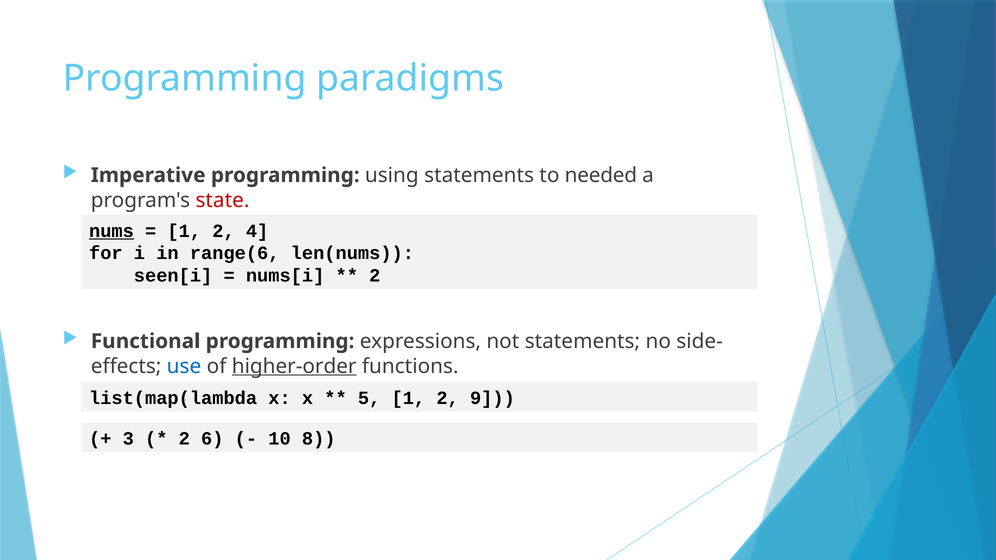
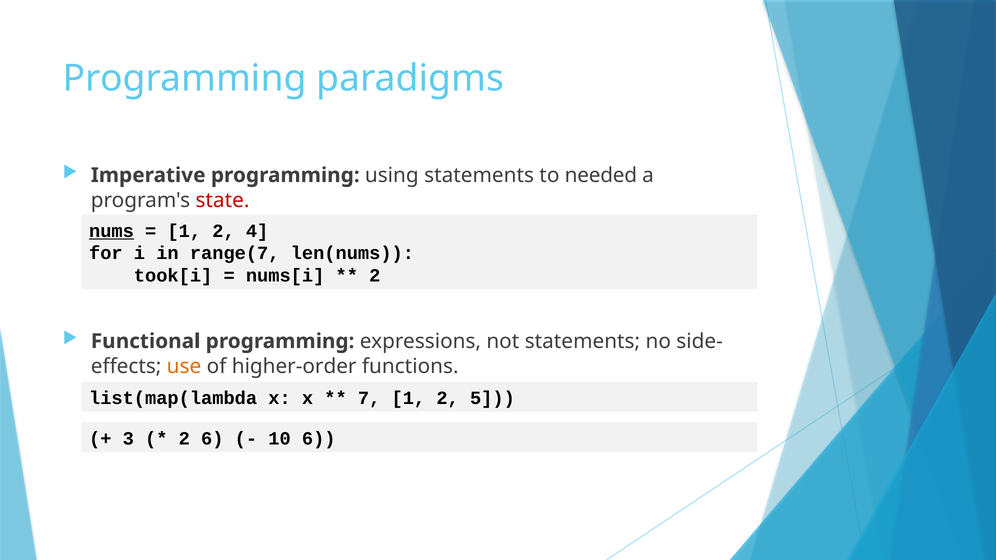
range(6: range(6 -> range(7
seen[i: seen[i -> took[i
use colour: blue -> orange
higher-order underline: present -> none
5: 5 -> 7
9: 9 -> 5
10 8: 8 -> 6
